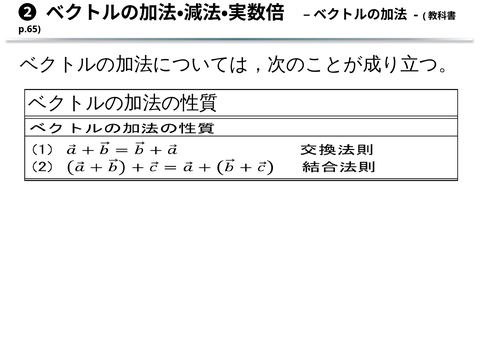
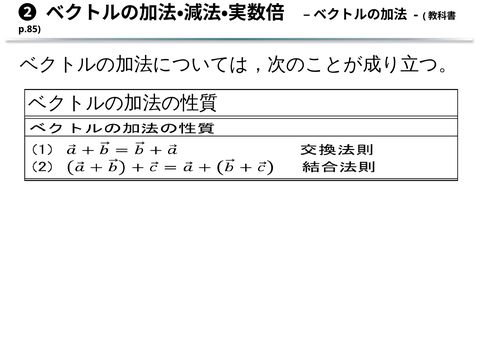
p.65: p.65 -> p.85
